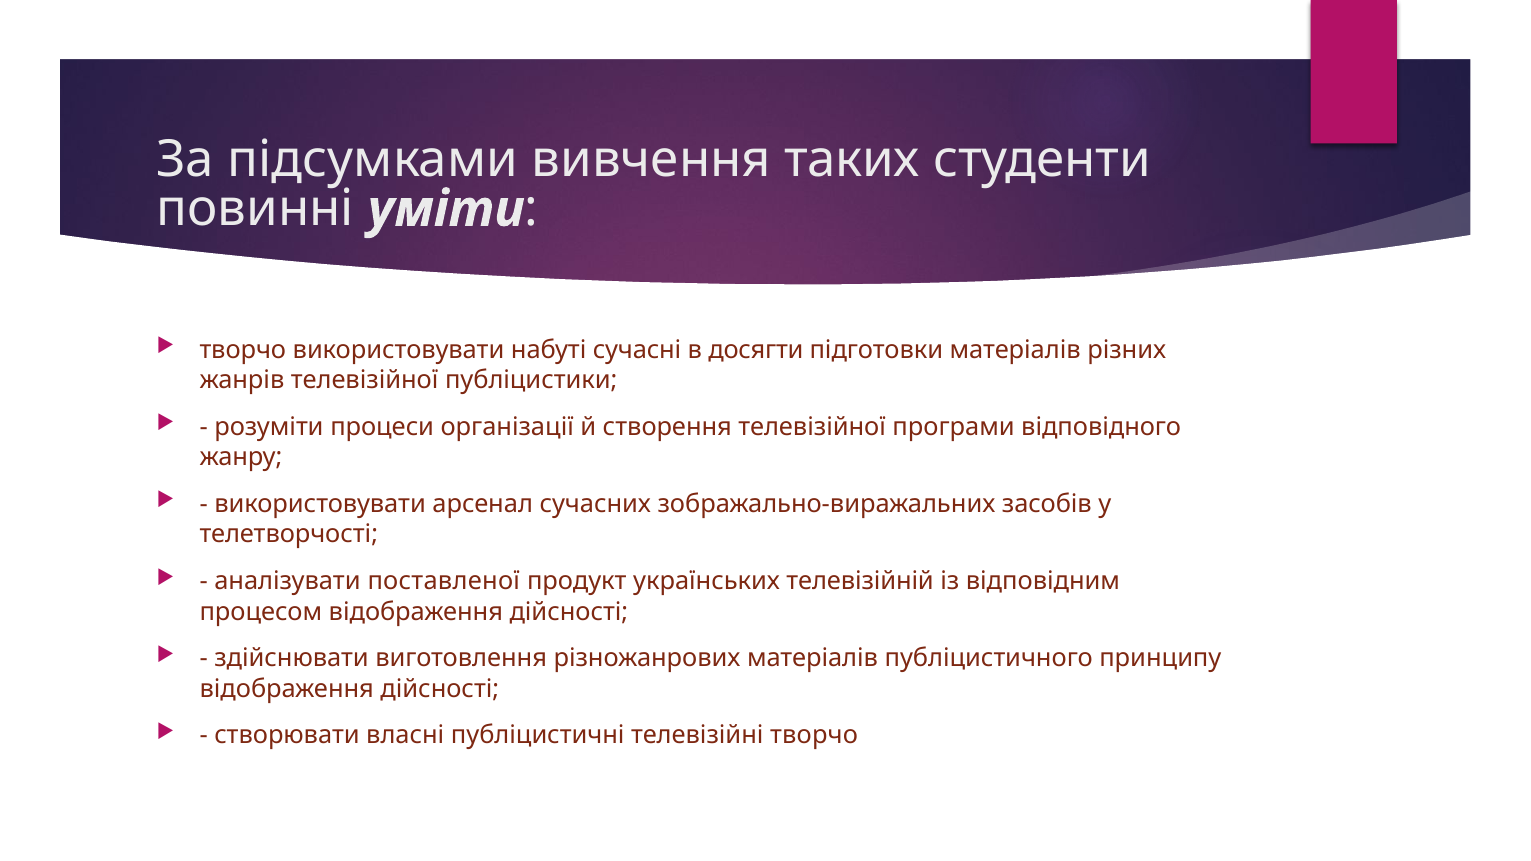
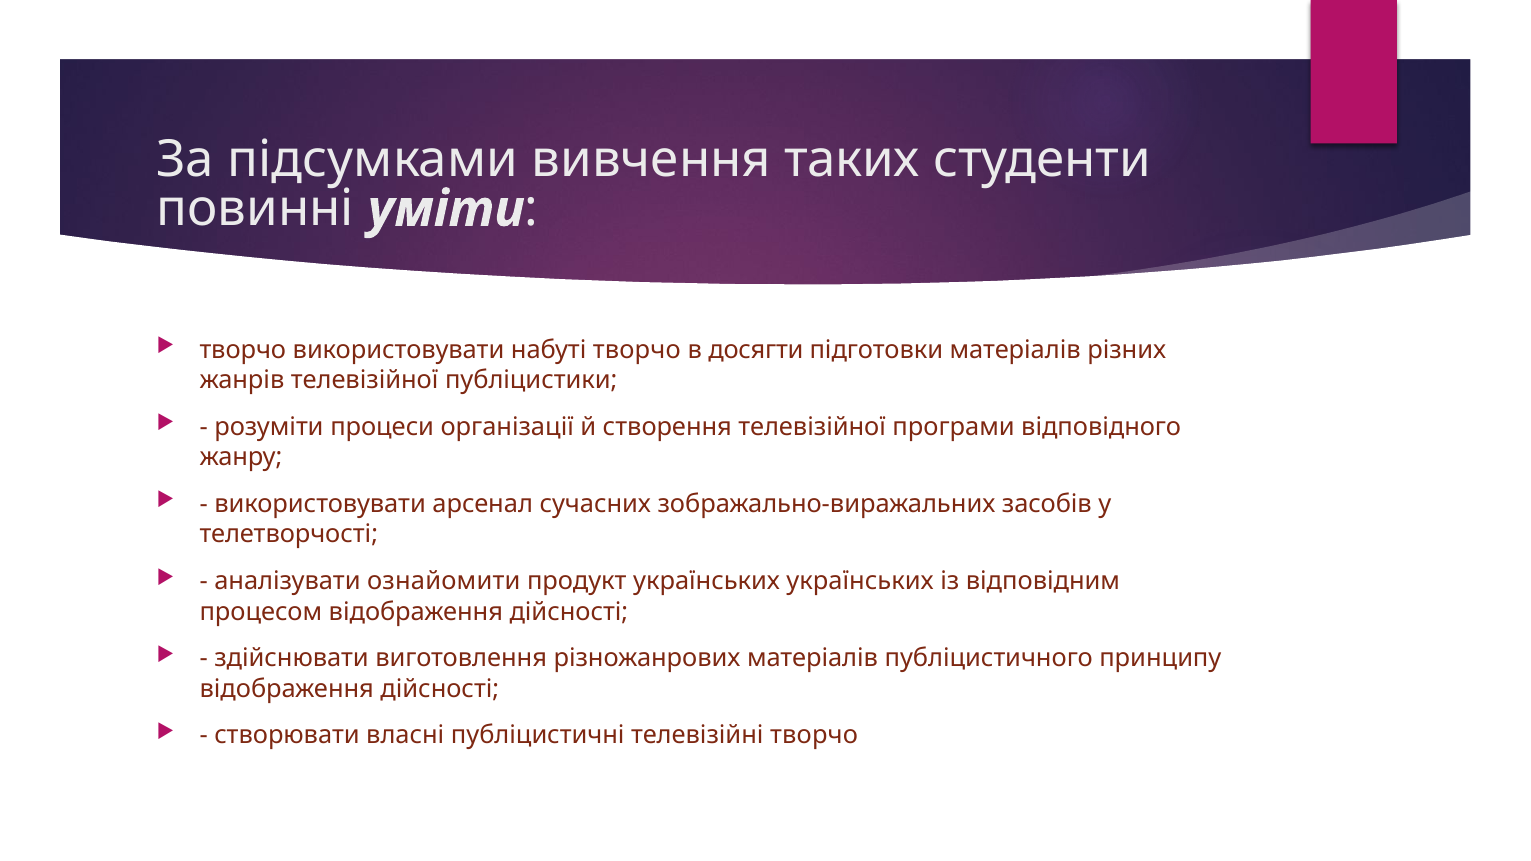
набуті сучасні: сучасні -> творчо
поставленої: поставленої -> ознайомити
українських телевізійній: телевізійній -> українських
